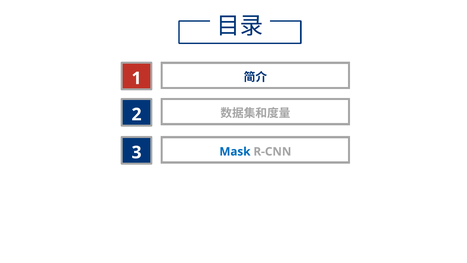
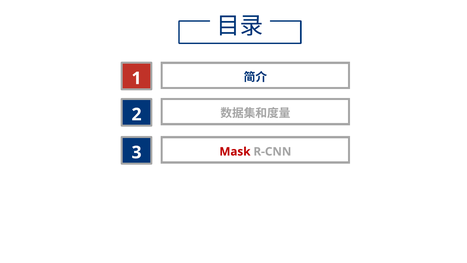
Mask colour: blue -> red
